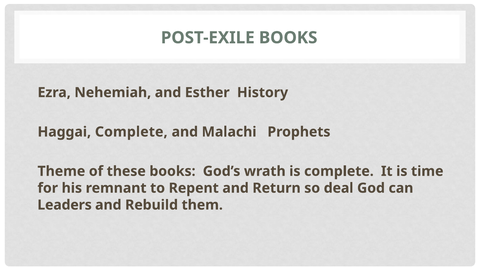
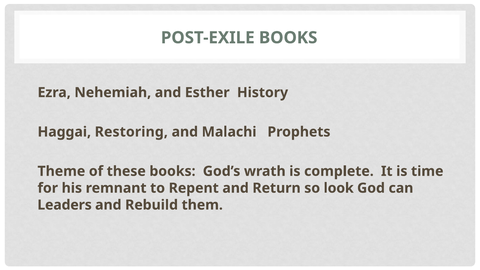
Haggai Complete: Complete -> Restoring
deal: deal -> look
